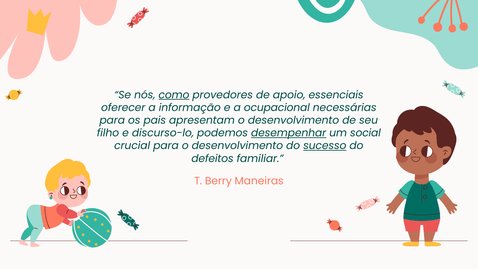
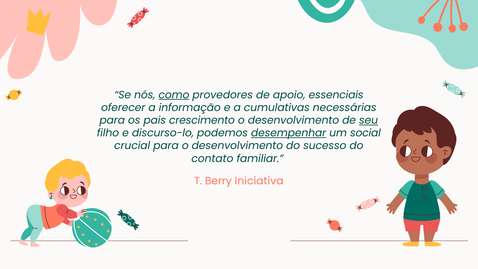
ocupacional: ocupacional -> cumulativas
apresentam: apresentam -> crescimento
seu underline: none -> present
sucesso underline: present -> none
defeitos: defeitos -> contato
Maneiras: Maneiras -> Iniciativa
